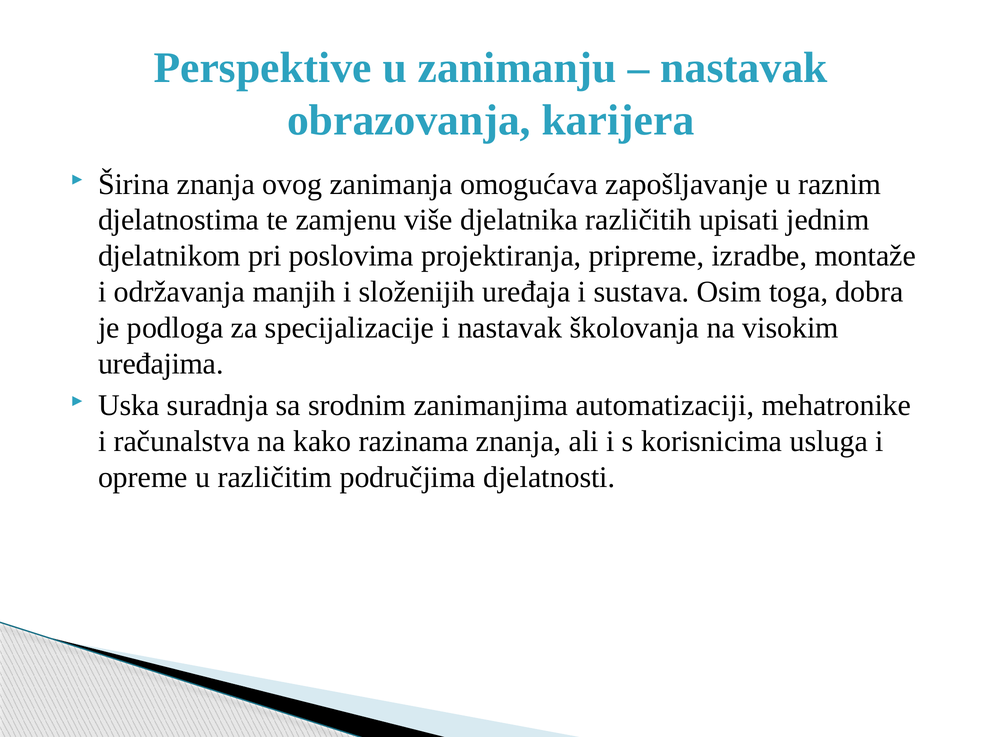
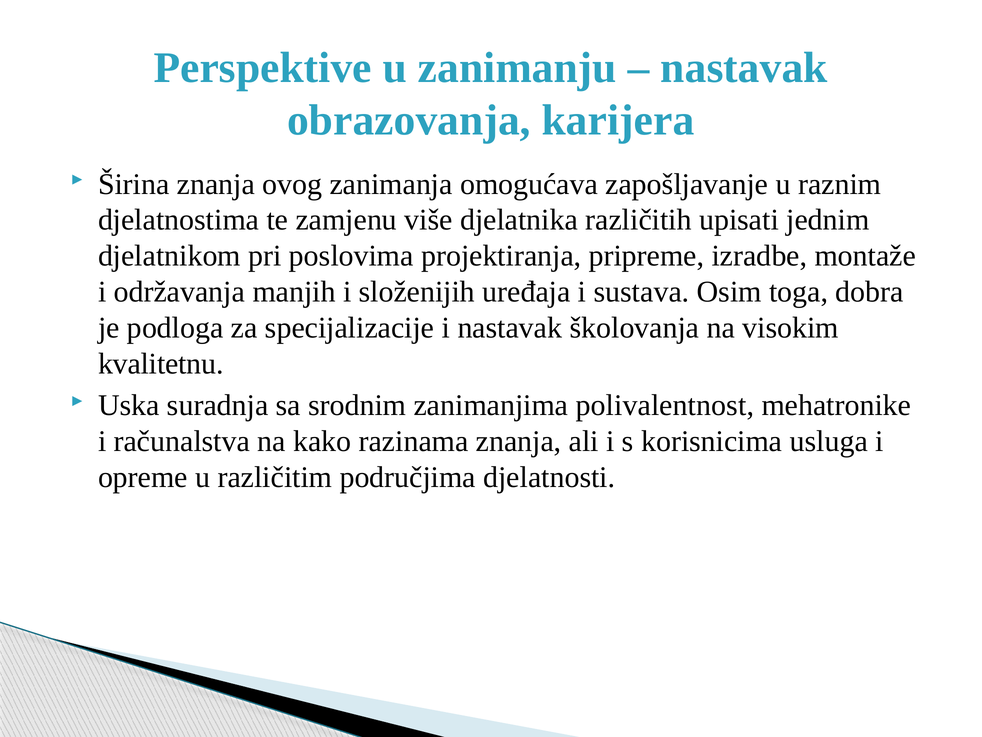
uređajima: uređajima -> kvalitetnu
automatizaciji: automatizaciji -> polivalentnost
